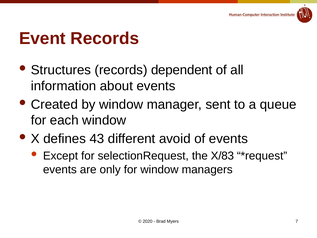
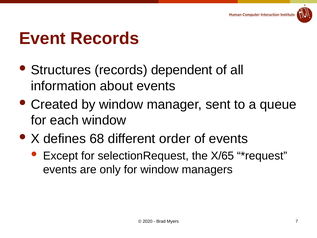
43: 43 -> 68
avoid: avoid -> order
X/83: X/83 -> X/65
